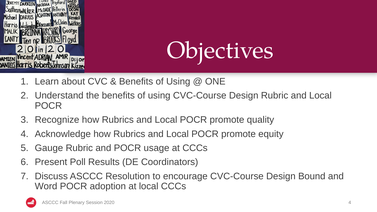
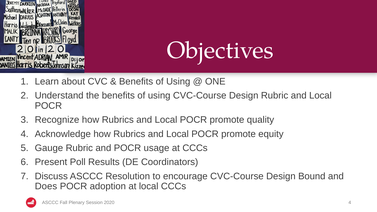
Word: Word -> Does
